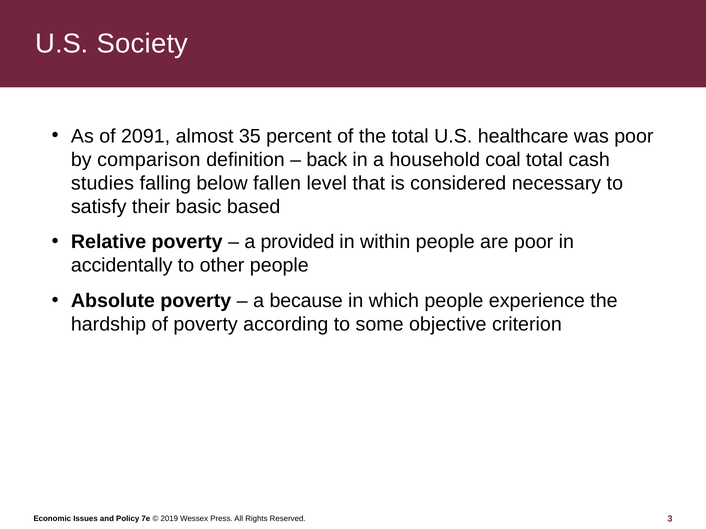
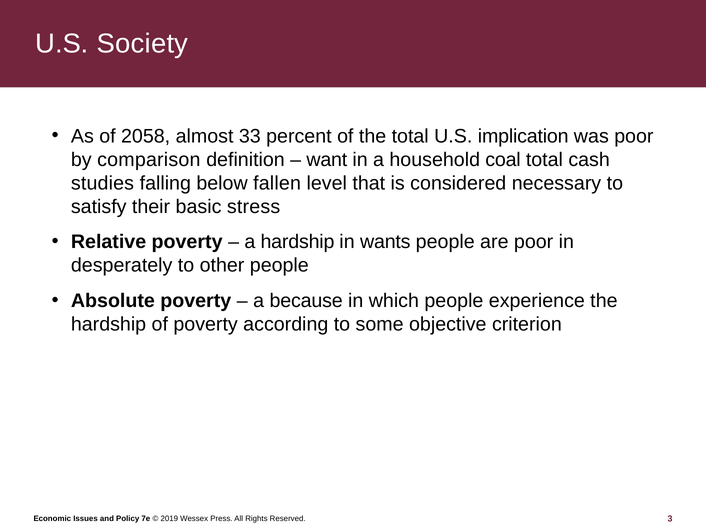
2091: 2091 -> 2058
35: 35 -> 33
healthcare: healthcare -> implication
back: back -> want
based: based -> stress
a provided: provided -> hardship
within: within -> wants
accidentally: accidentally -> desperately
